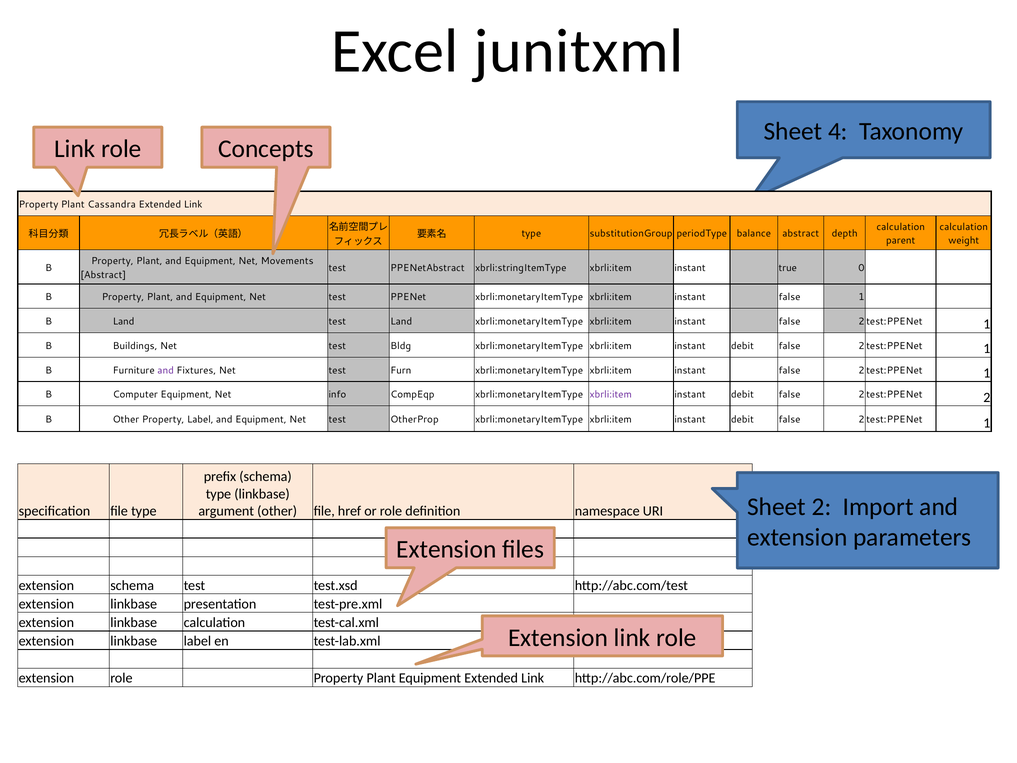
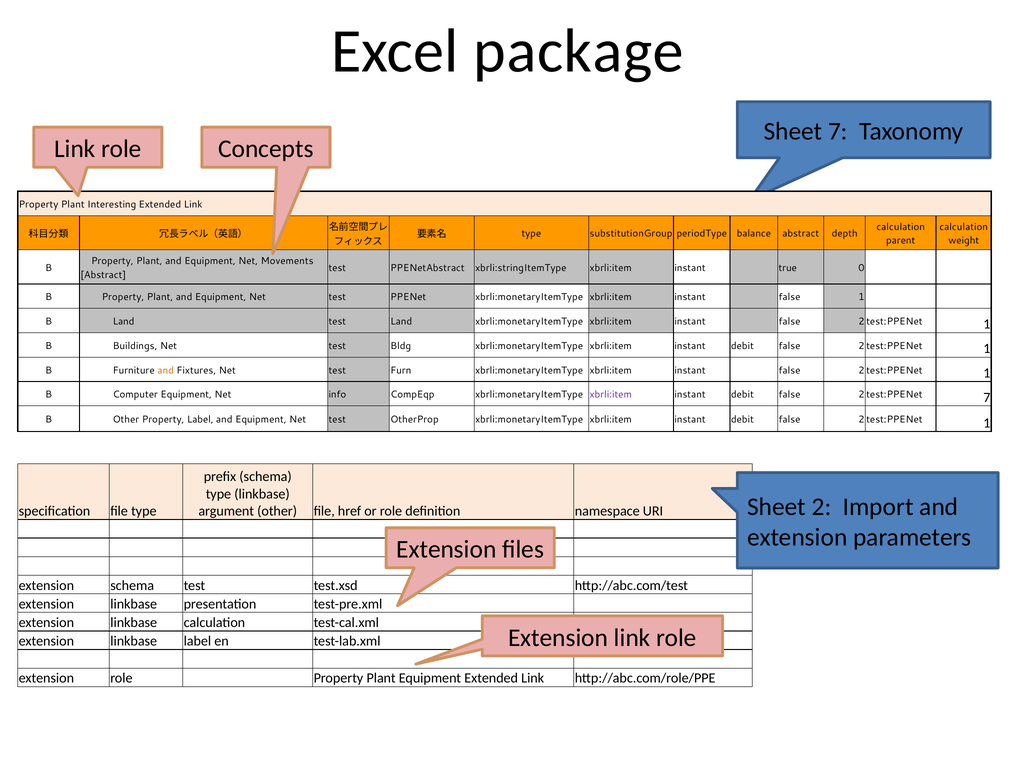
junitxml: junitxml -> package
Sheet 4: 4 -> 7
Cassandra: Cassandra -> Interesting
and at (166, 370) colour: purple -> orange
2 at (987, 397): 2 -> 7
